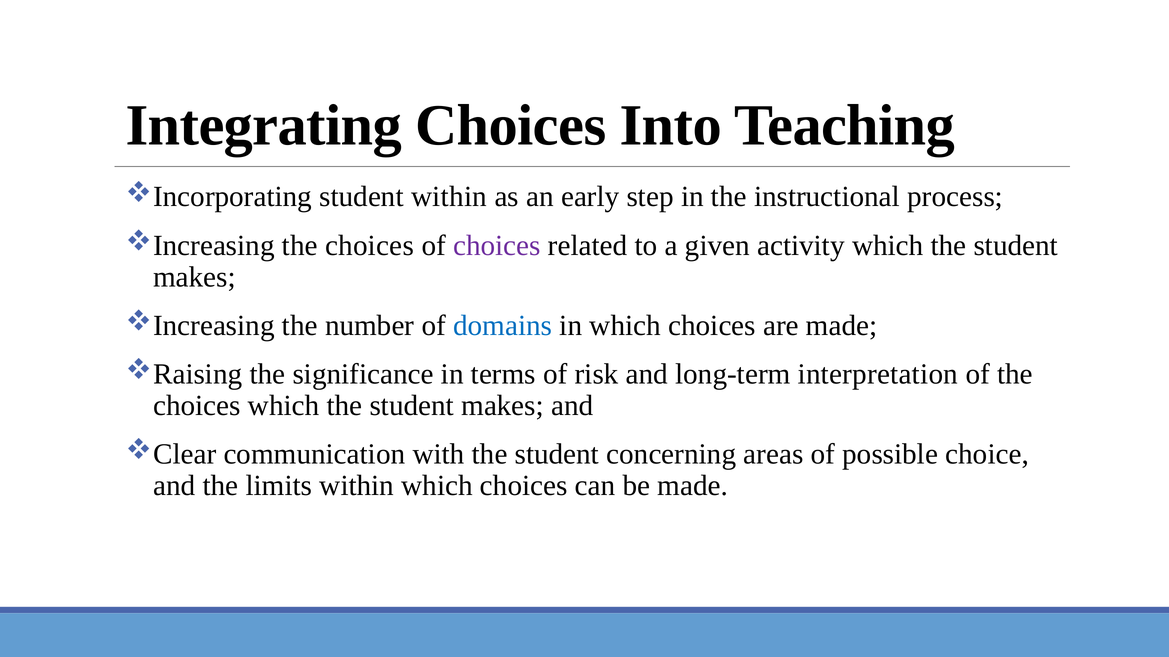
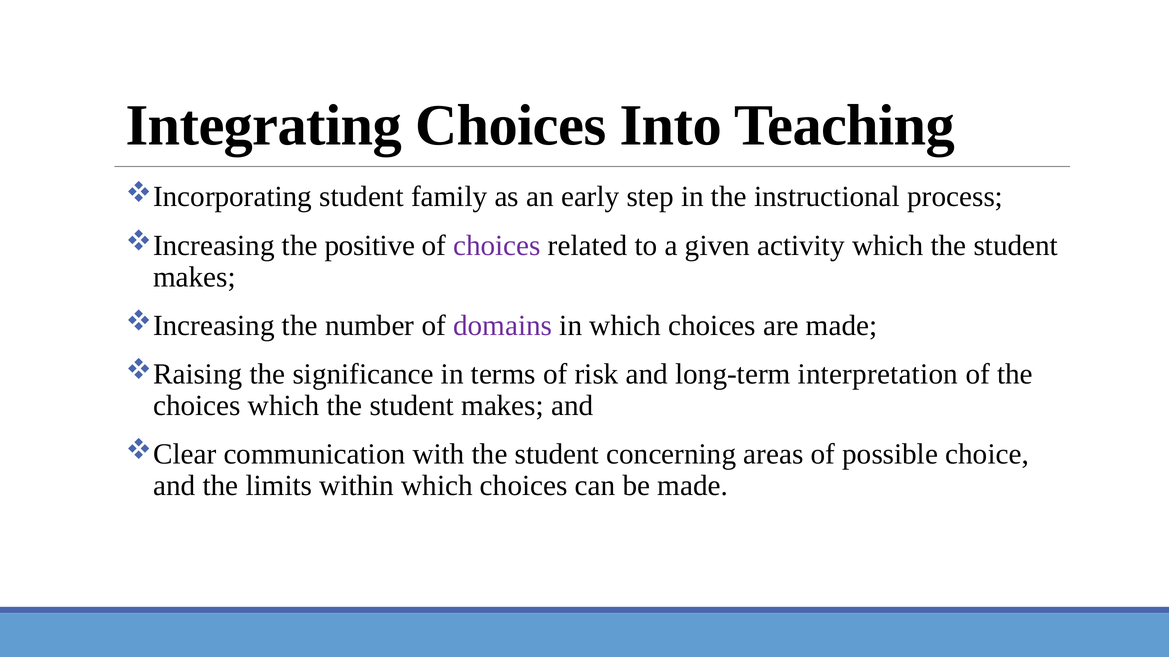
student within: within -> family
choices at (369, 246): choices -> positive
domains colour: blue -> purple
